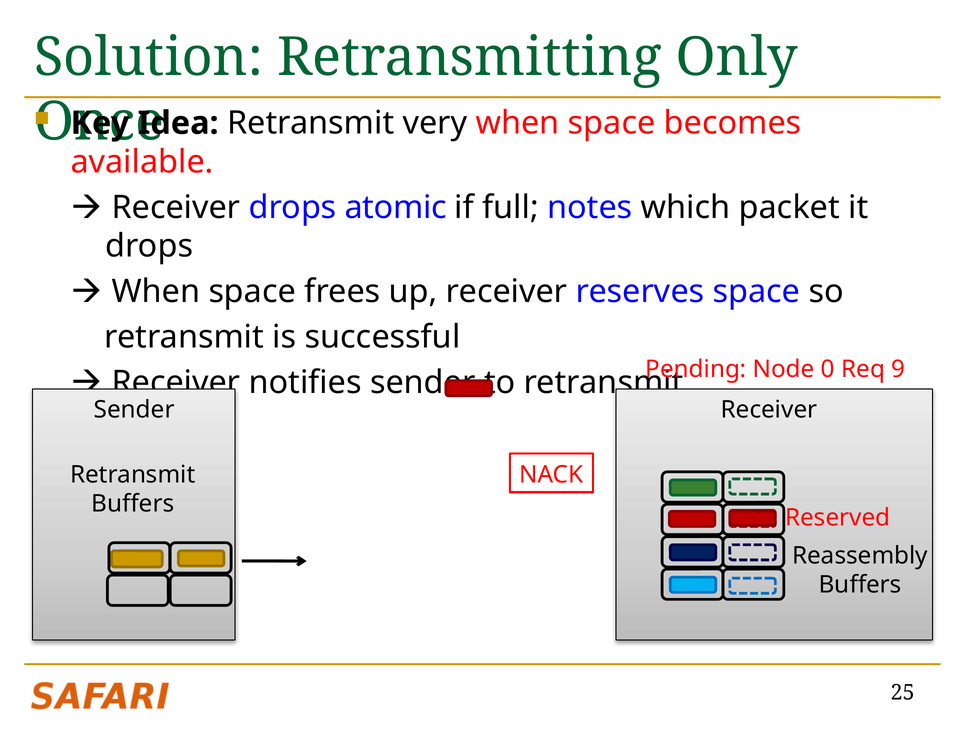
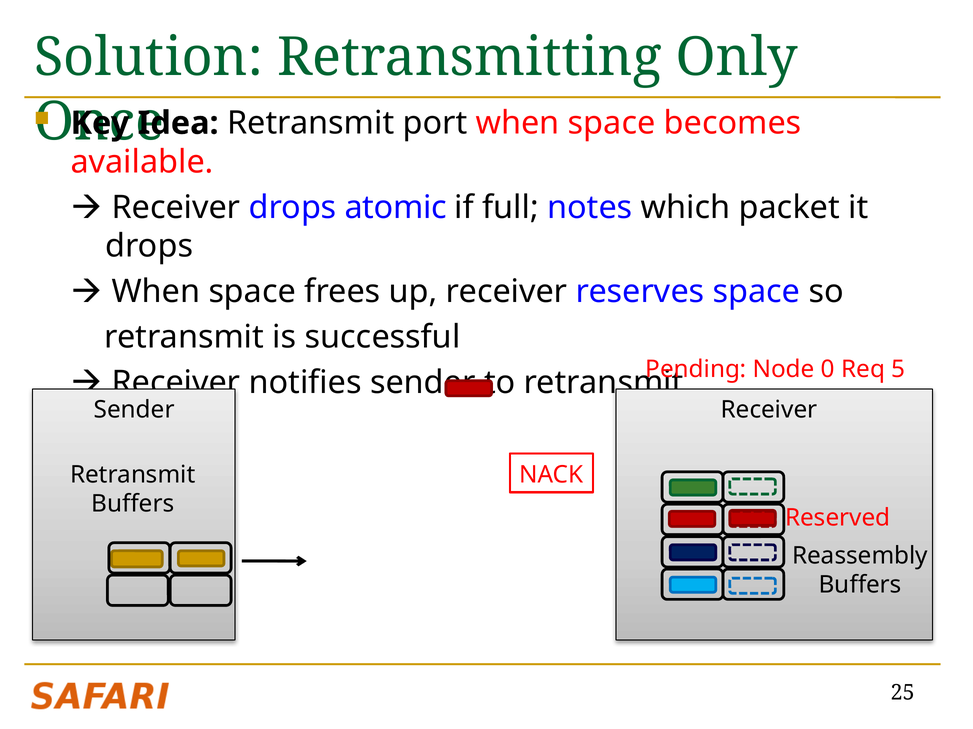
very: very -> port
9: 9 -> 5
